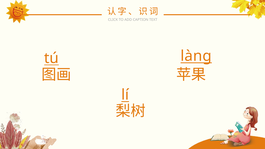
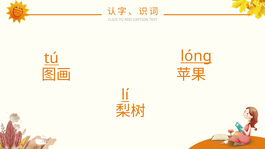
làng: làng -> lóng
